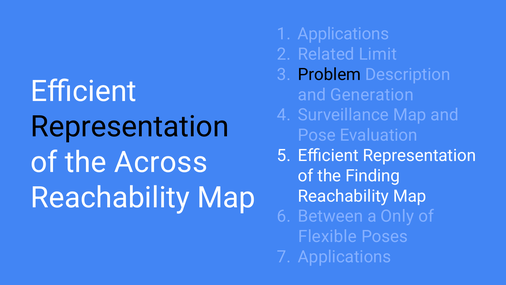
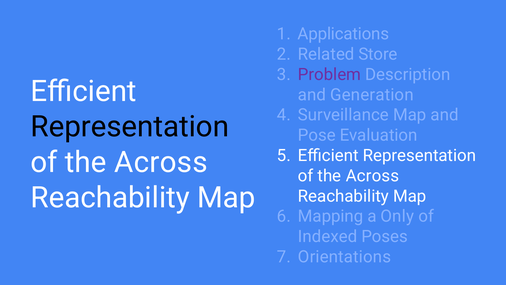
Limit: Limit -> Store
Problem colour: black -> purple
Finding at (373, 176): Finding -> Across
Between: Between -> Mapping
Flexible: Flexible -> Indexed
Applications at (345, 257): Applications -> Orientations
